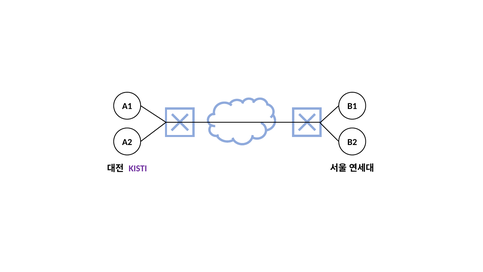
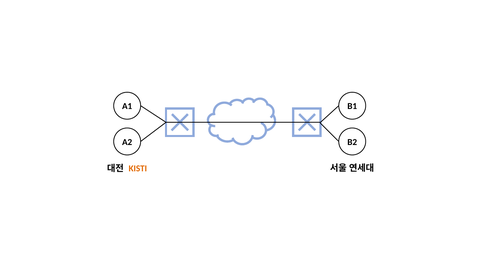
KISTI colour: purple -> orange
